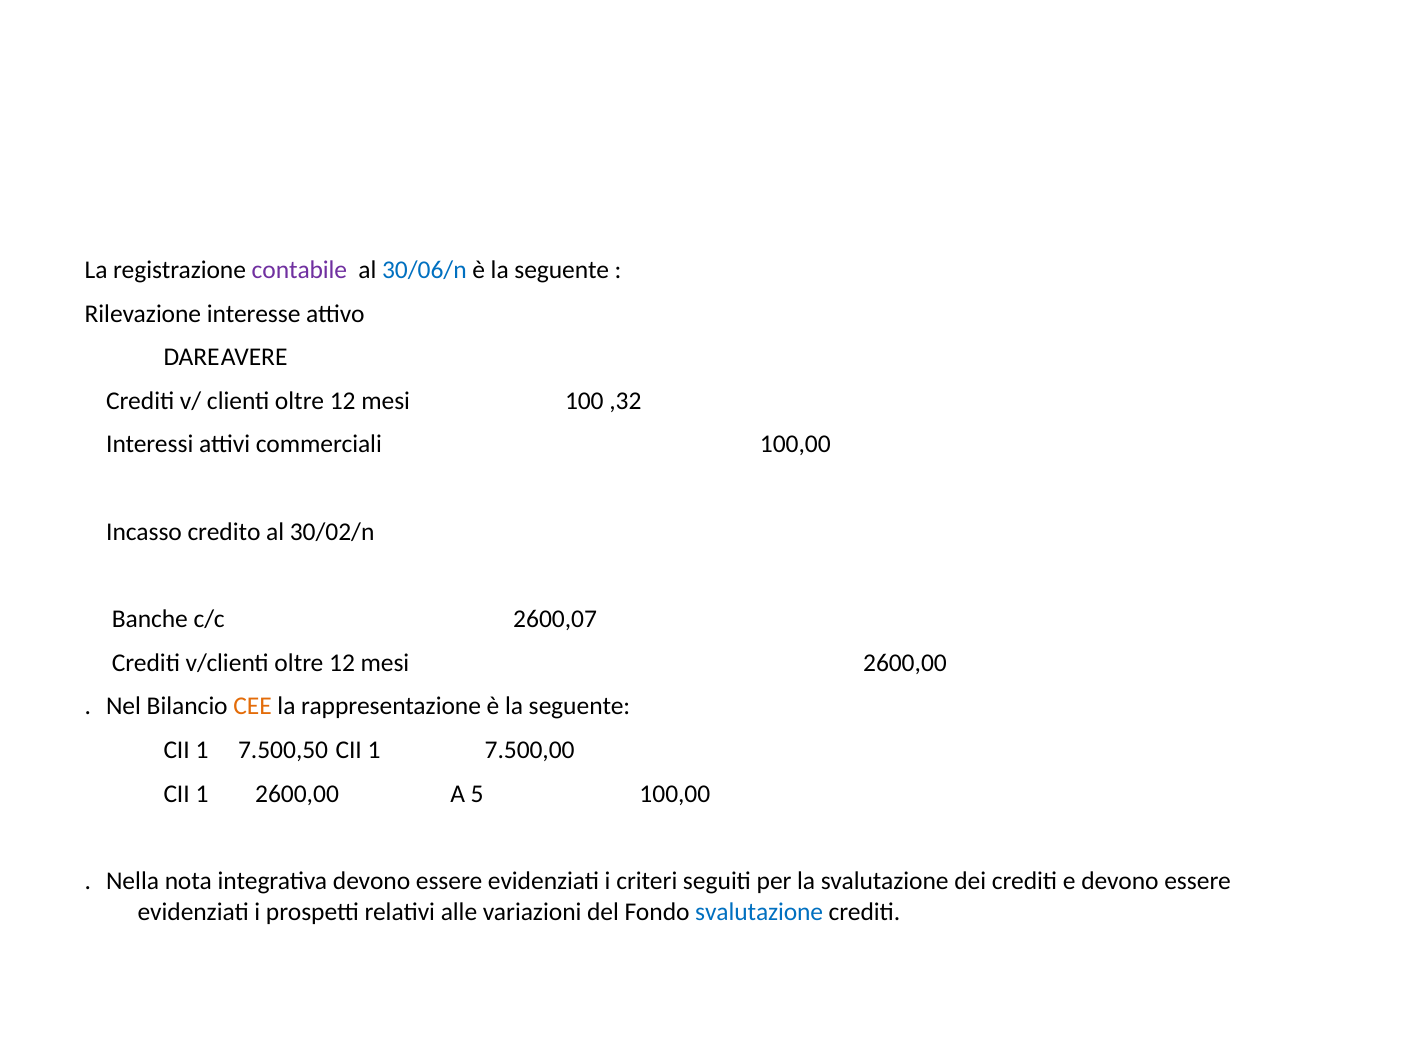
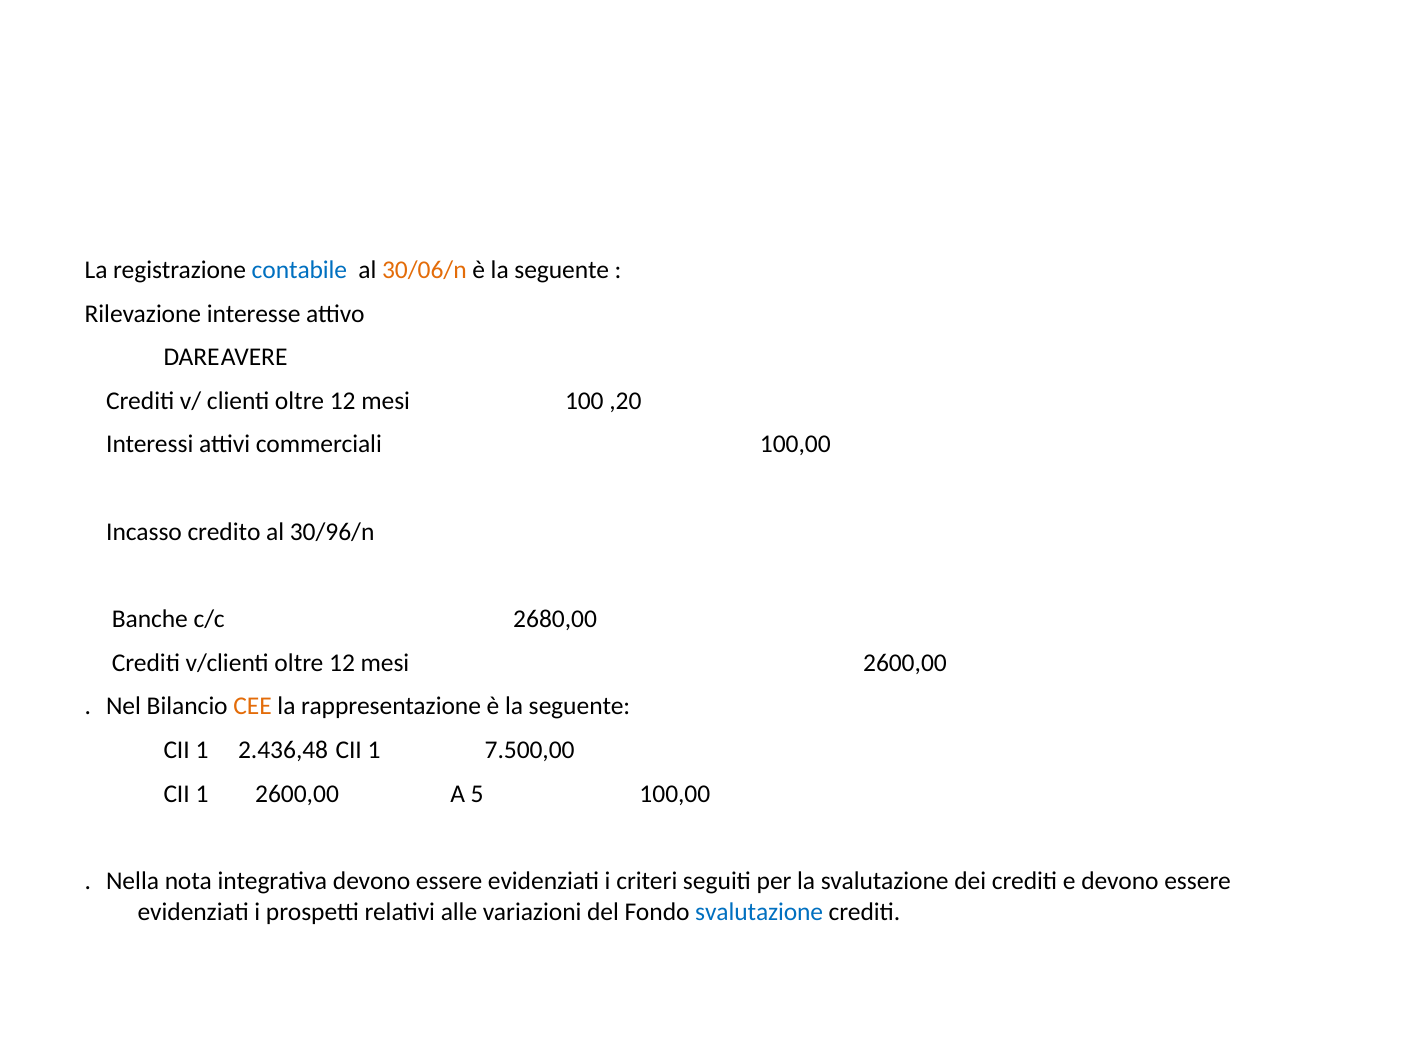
contabile colour: purple -> blue
30/06/n colour: blue -> orange
,32: ,32 -> ,20
30/02/n: 30/02/n -> 30/96/n
2600,07: 2600,07 -> 2680,00
7.500,50: 7.500,50 -> 2.436,48
